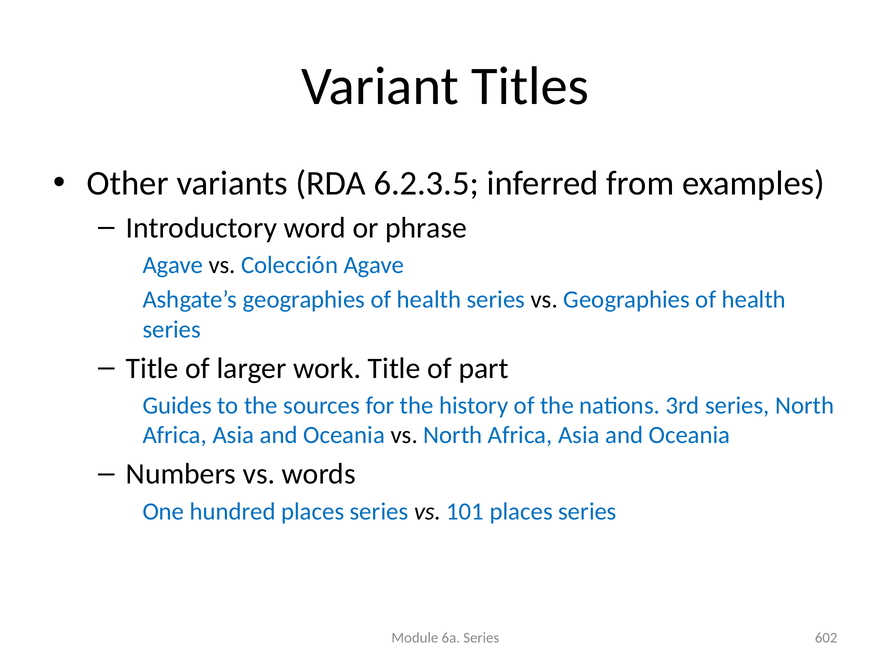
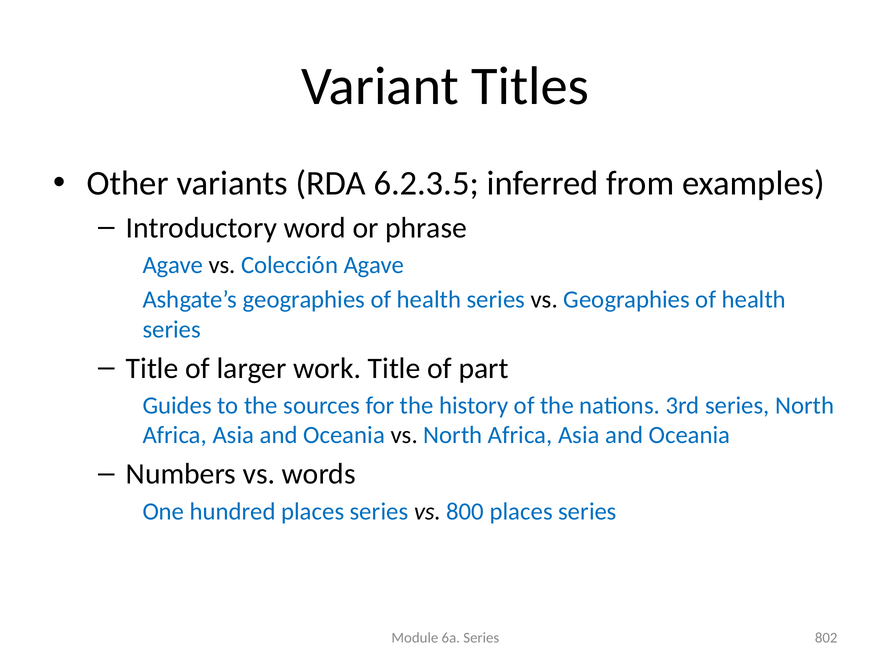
101: 101 -> 800
602: 602 -> 802
